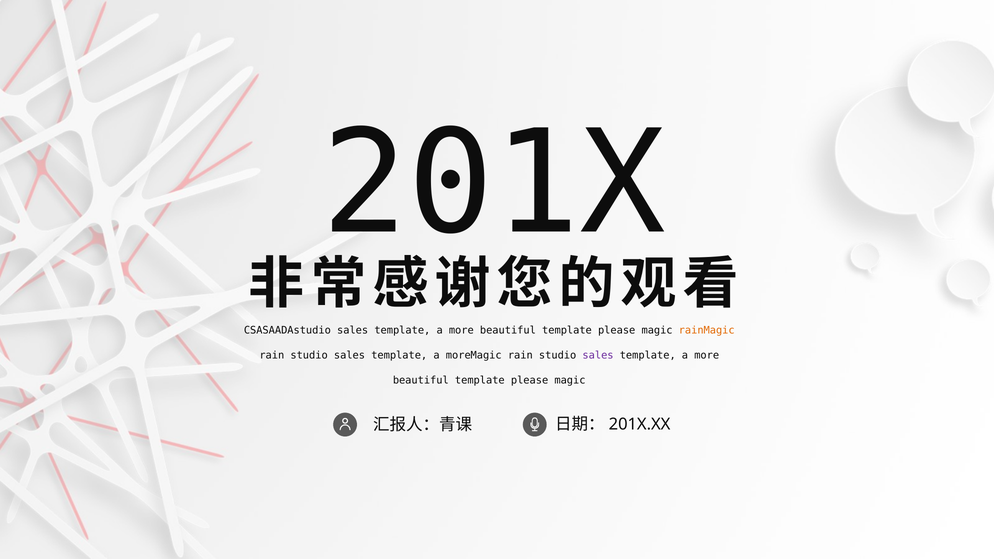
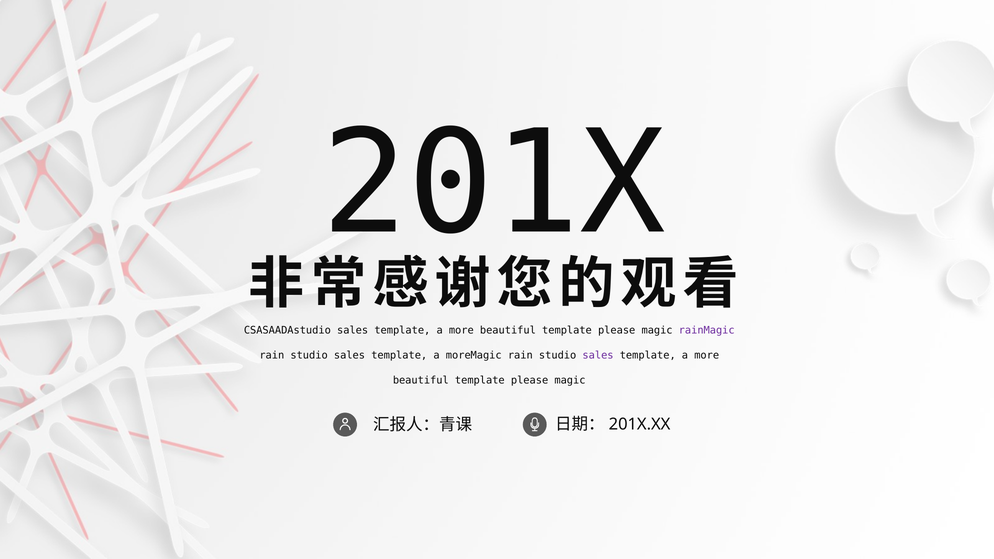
rainMagic colour: orange -> purple
